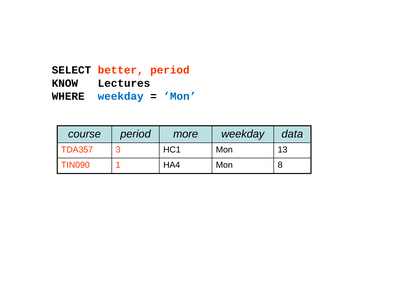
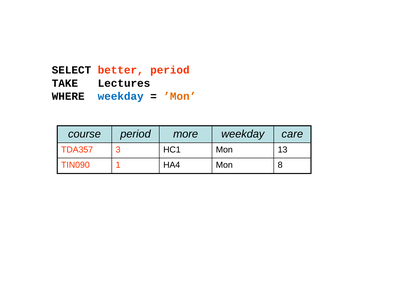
KNOW: KNOW -> TAKE
’Mon colour: blue -> orange
data: data -> care
